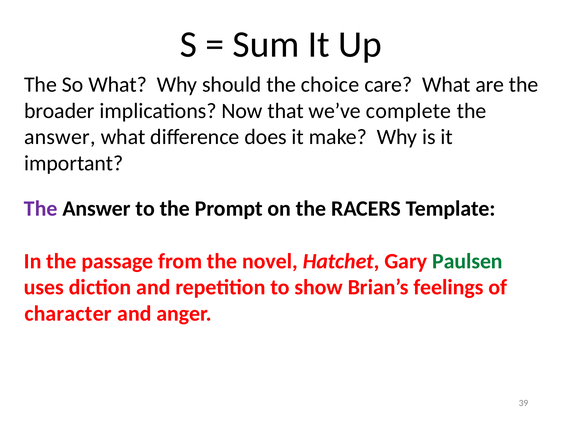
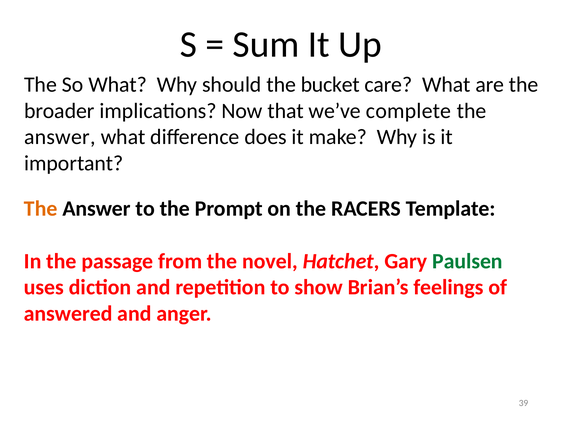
choice: choice -> bucket
The at (41, 208) colour: purple -> orange
character: character -> answered
